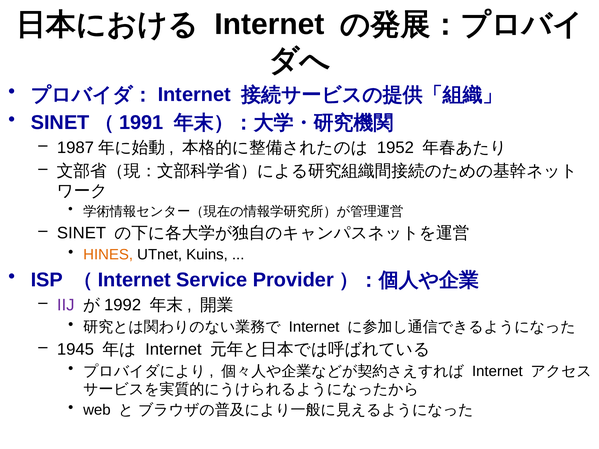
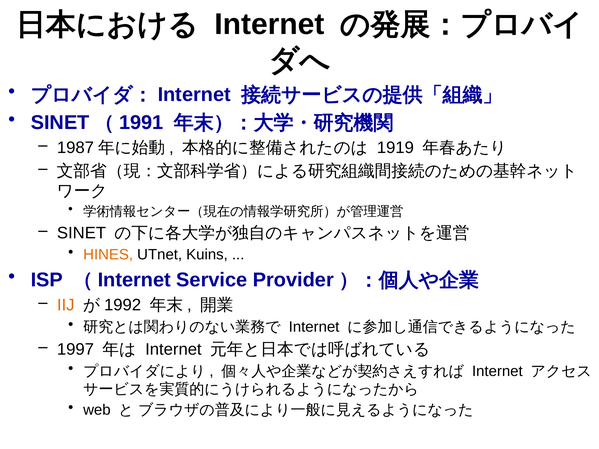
1952: 1952 -> 1919
IIJ colour: purple -> orange
1945: 1945 -> 1997
